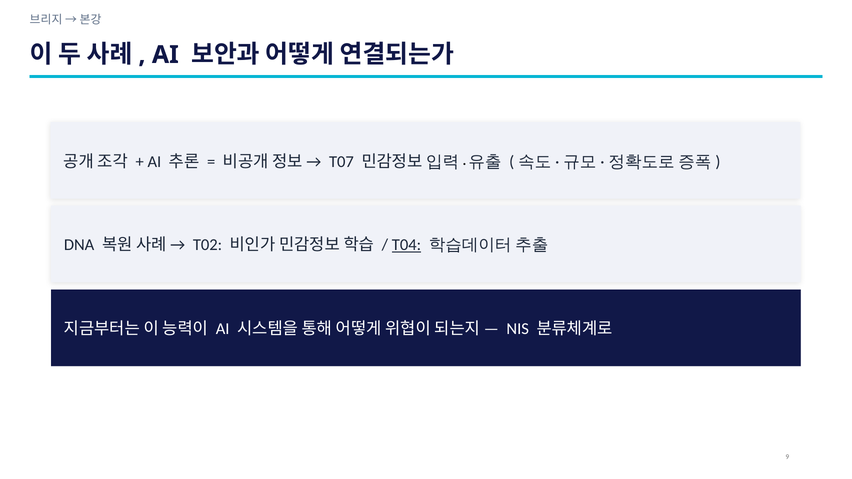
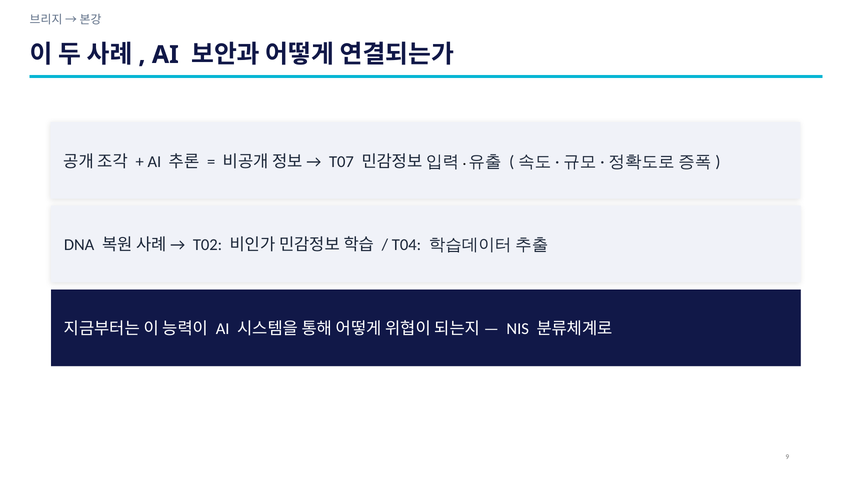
T04 underline: present -> none
